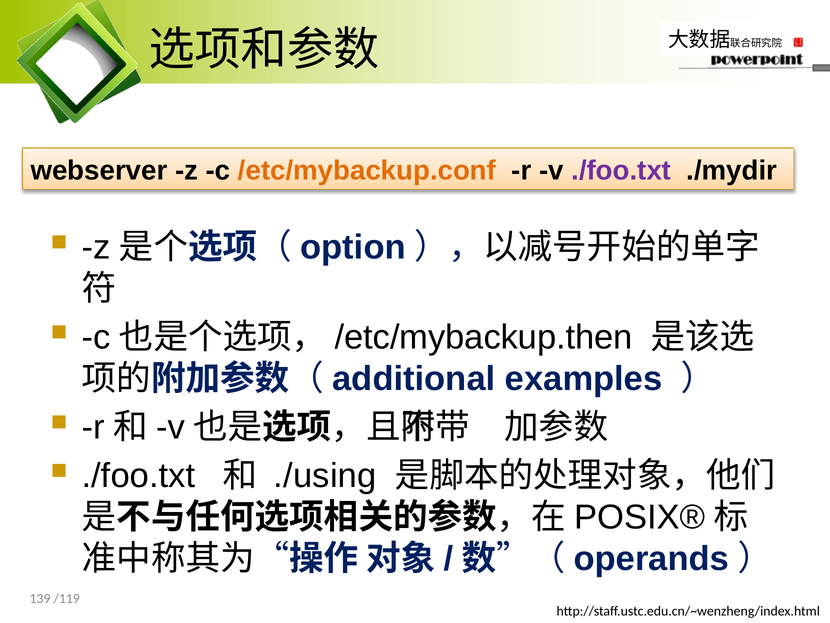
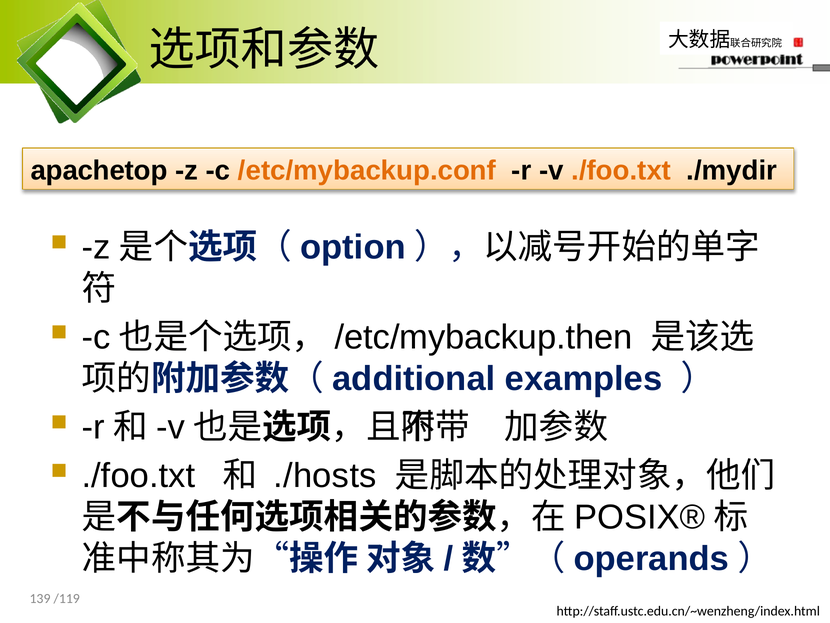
webserver: webserver -> apachetop
./foo.txt at (621, 170) colour: purple -> orange
./using: ./using -> ./hosts
